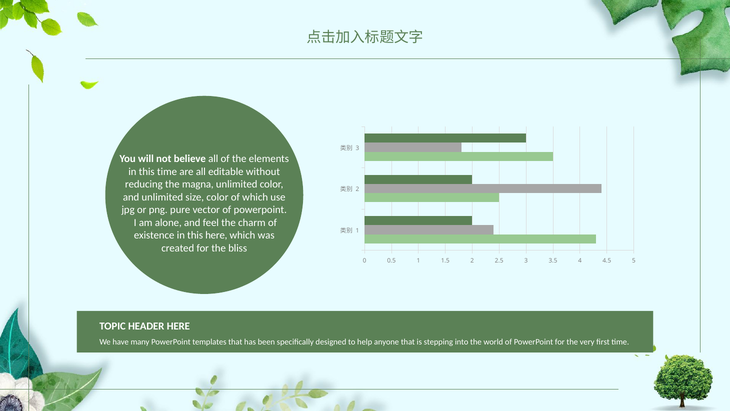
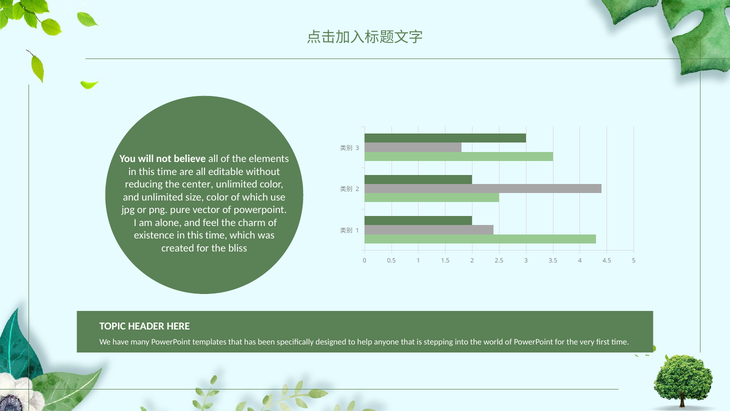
magna: magna -> center
existence in this here: here -> time
